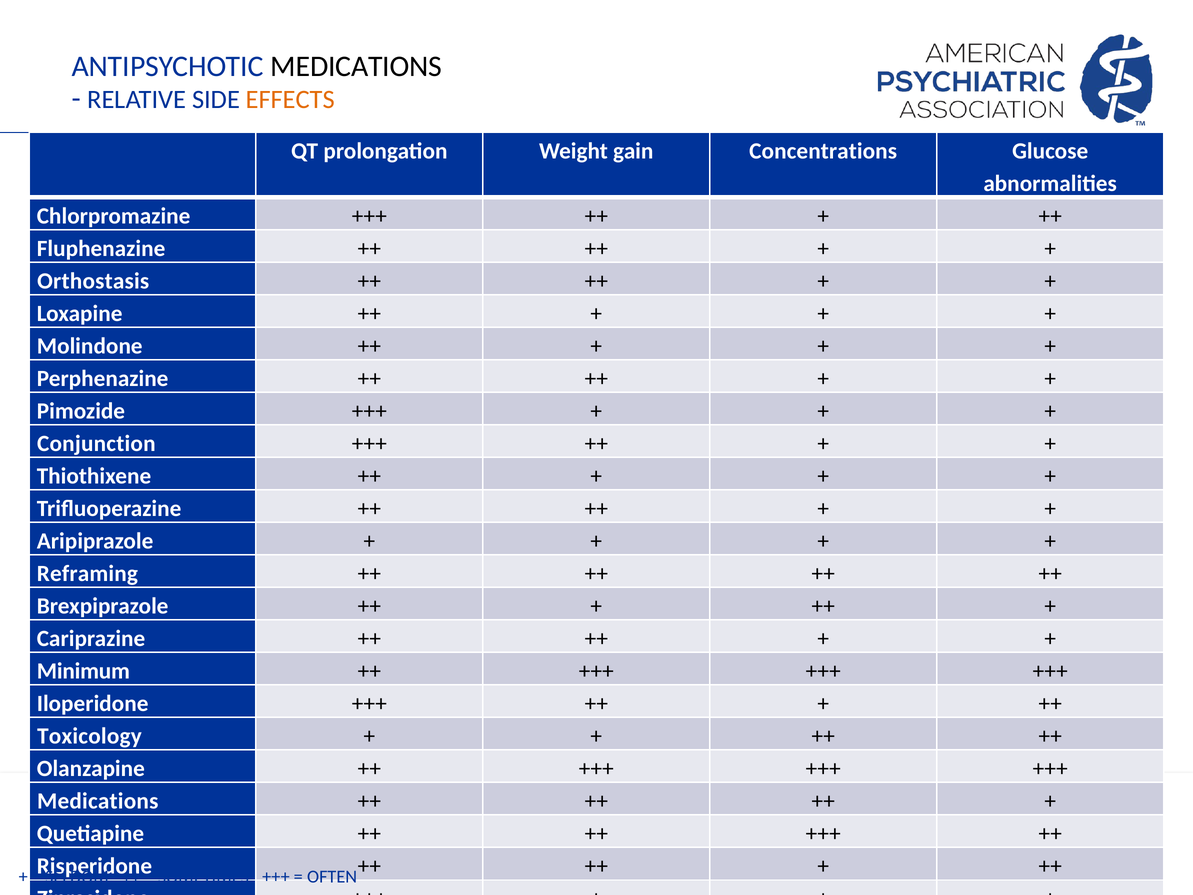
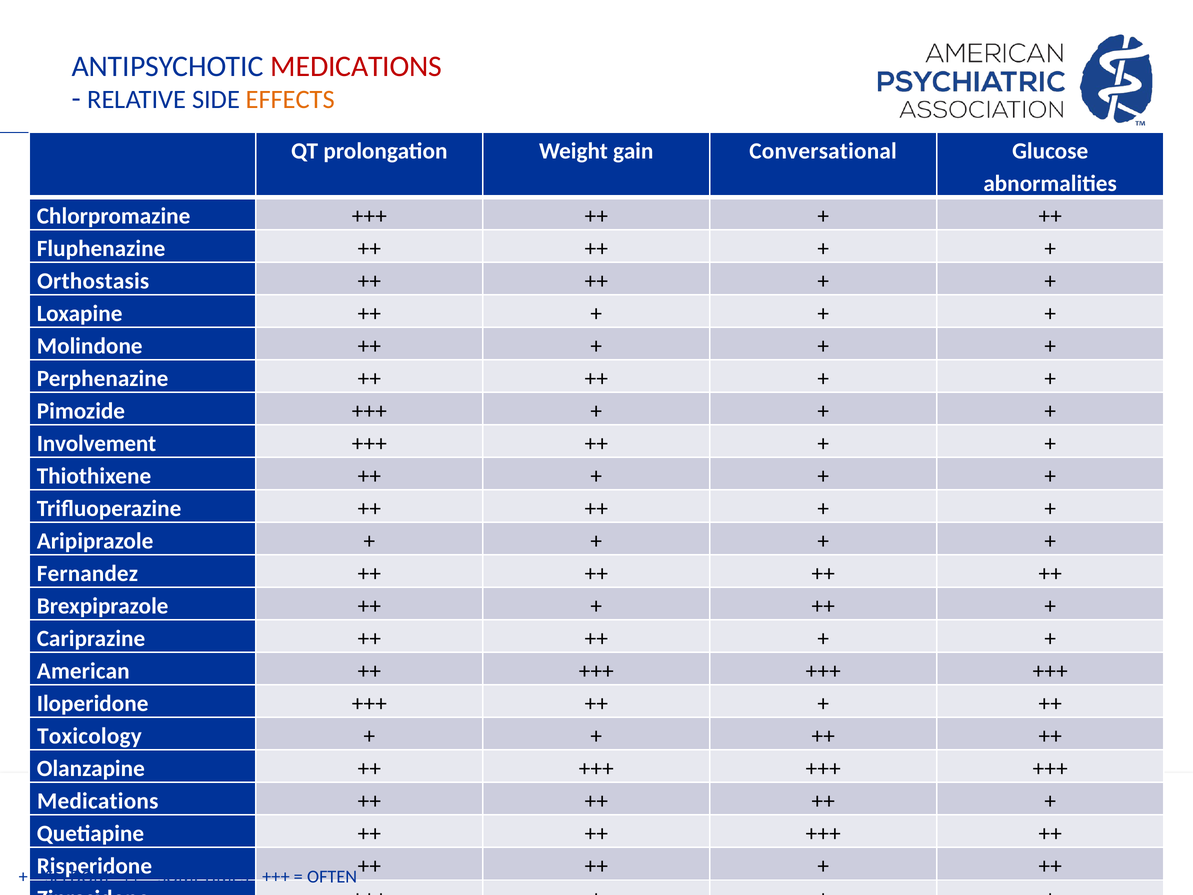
MEDICATIONS at (356, 66) colour: black -> red
Concentrations: Concentrations -> Conversational
Conjunction: Conjunction -> Involvement
Reframing: Reframing -> Fernandez
Minimum at (83, 671): Minimum -> American
